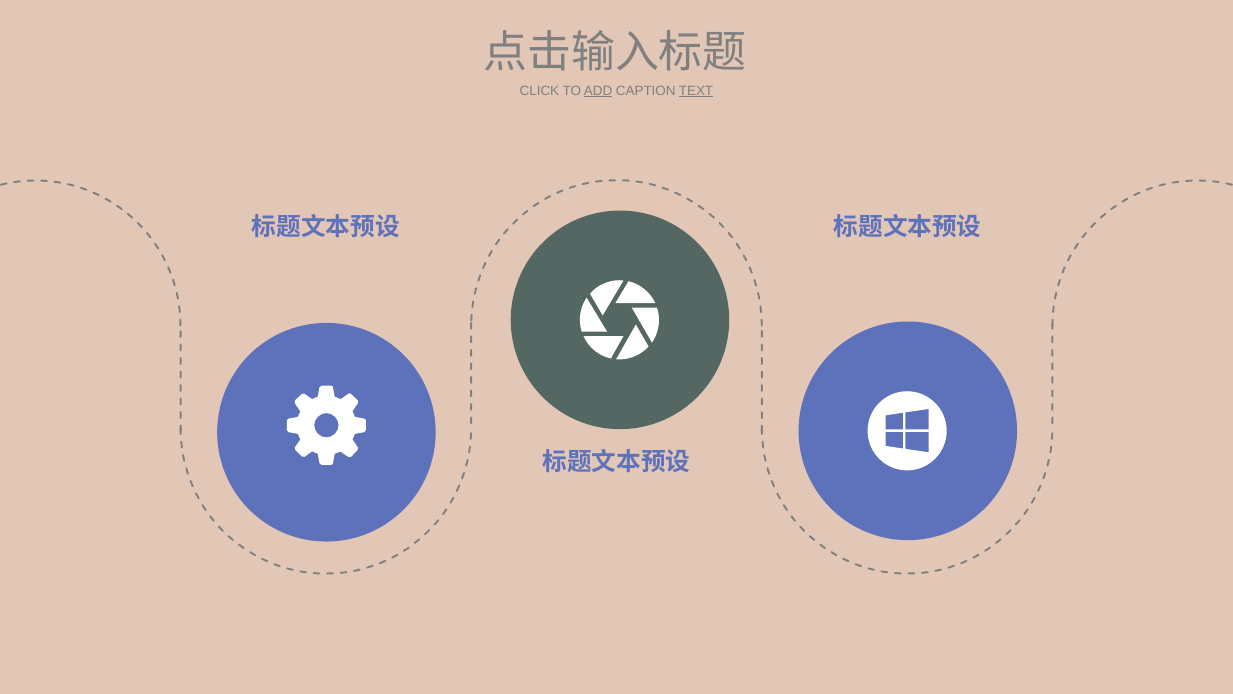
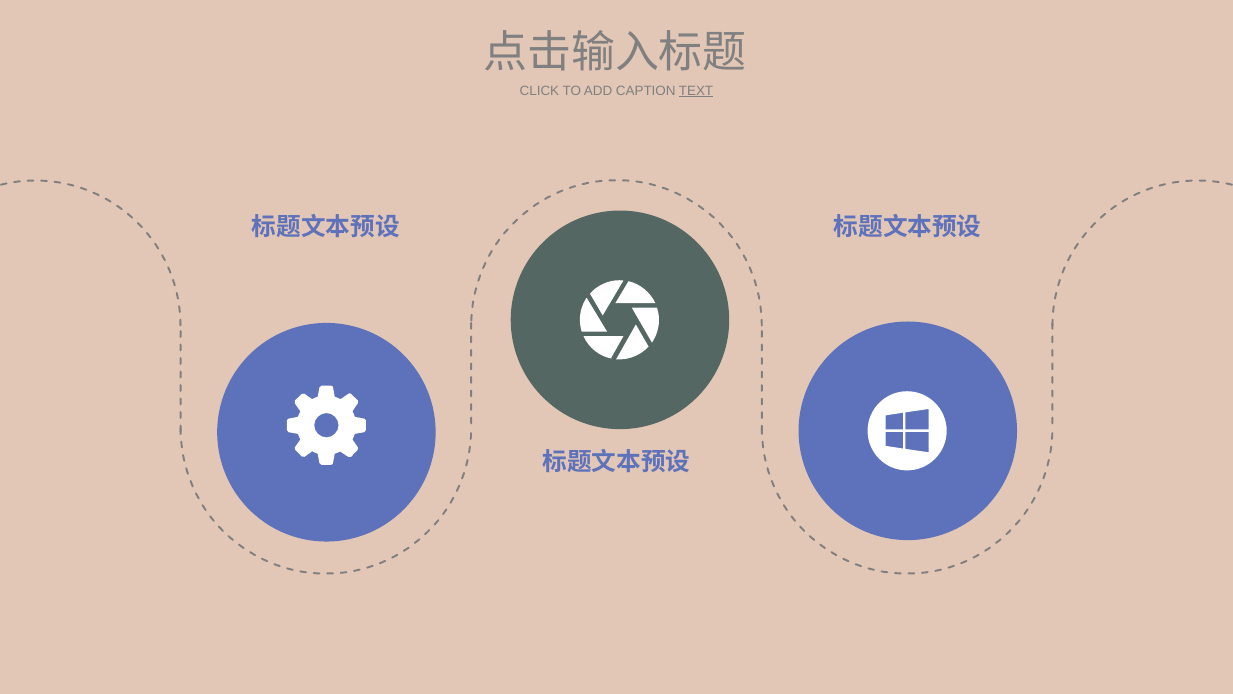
ADD underline: present -> none
